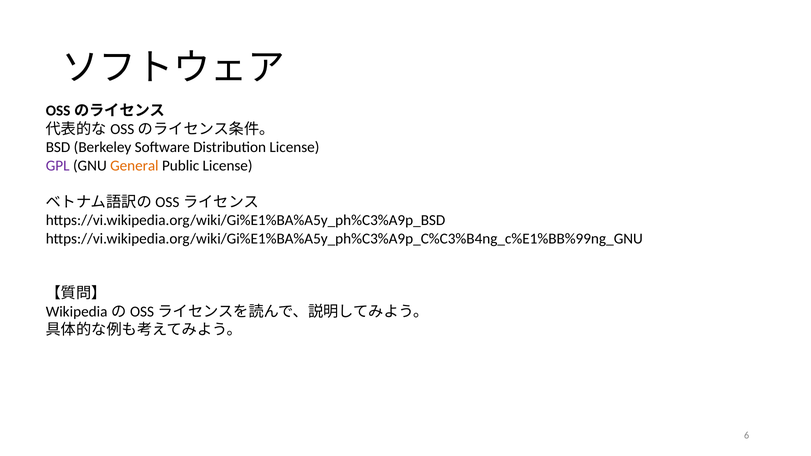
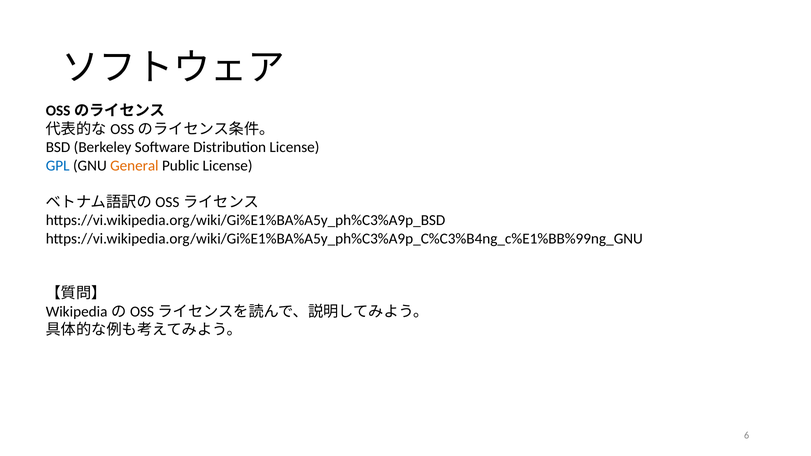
GPL colour: purple -> blue
